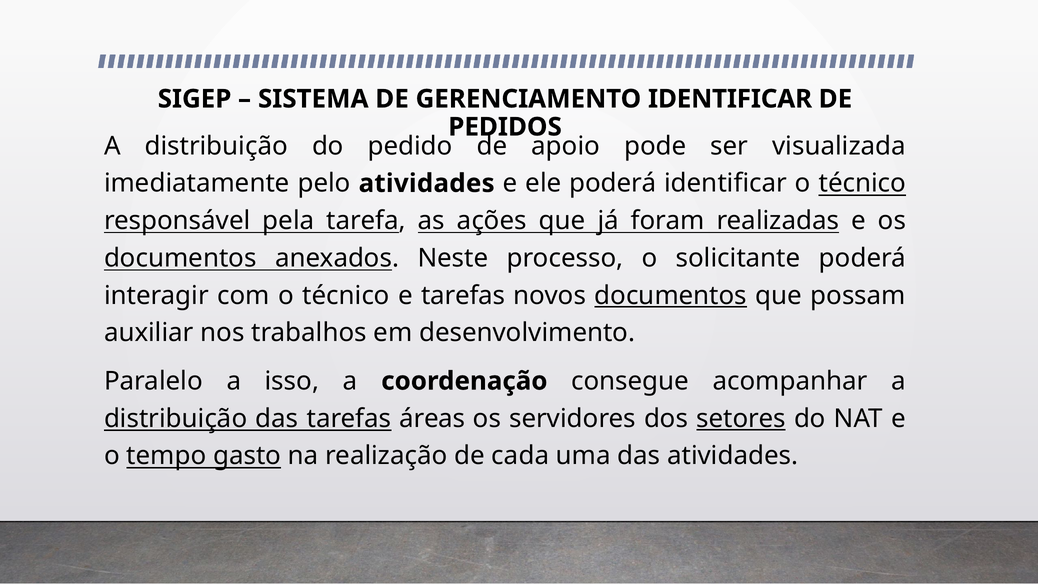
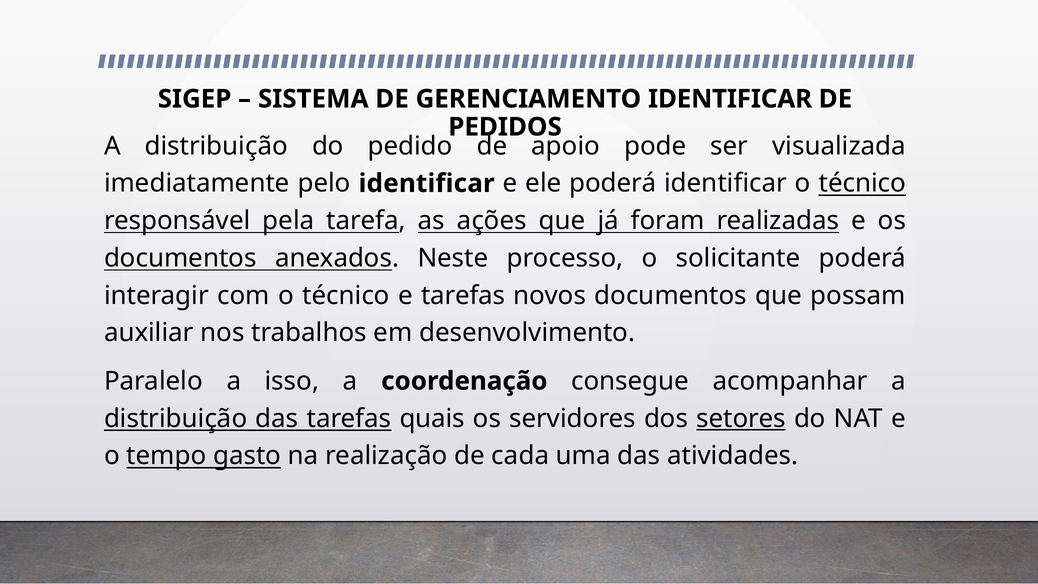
pelo atividades: atividades -> identificar
documentos at (671, 295) underline: present -> none
áreas: áreas -> quais
